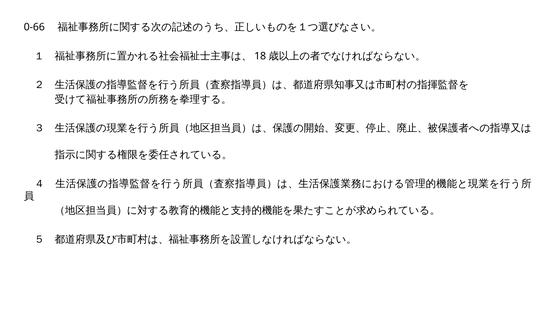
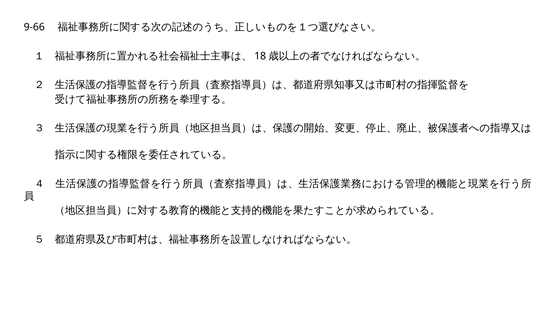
0-66: 0-66 -> 9-66
